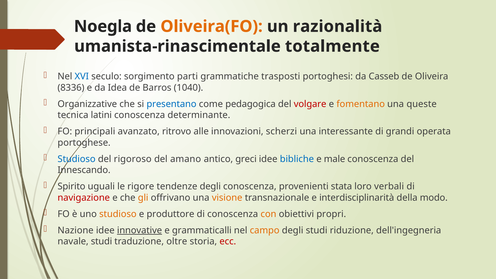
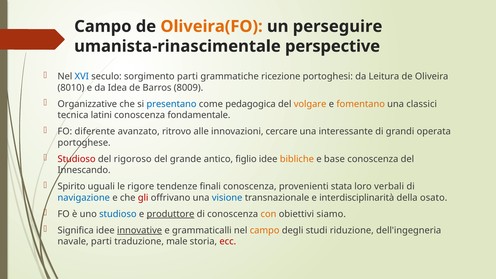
Noegla at (103, 26): Noegla -> Campo
razionalità: razionalità -> perseguire
totalmente: totalmente -> perspective
trasposti: trasposti -> ricezione
Casseb: Casseb -> Leitura
8336: 8336 -> 8010
1040: 1040 -> 8009
volgare colour: red -> orange
queste: queste -> classici
determinante: determinante -> fondamentale
principali: principali -> diferente
scherzi: scherzi -> cercare
Studioso at (77, 159) colour: blue -> red
amano: amano -> grande
greci: greci -> figlio
bibliche colour: blue -> orange
male: male -> base
tendenze degli: degli -> finali
navigazione colour: red -> blue
gli colour: orange -> red
visione colour: orange -> blue
modo: modo -> osato
studioso at (118, 214) colour: orange -> blue
produttore underline: none -> present
propri: propri -> siamo
Nazione: Nazione -> Significa
navale studi: studi -> parti
oltre: oltre -> male
